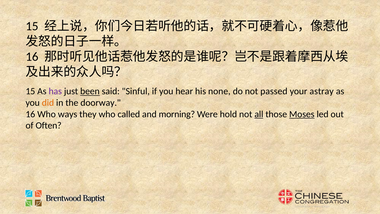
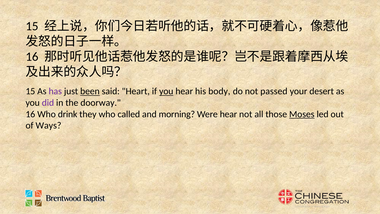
Sinful: Sinful -> Heart
you at (166, 91) underline: none -> present
none: none -> body
astray: astray -> desert
did colour: orange -> purple
ways: ways -> drink
Were hold: hold -> hear
all underline: present -> none
Often: Often -> Ways
